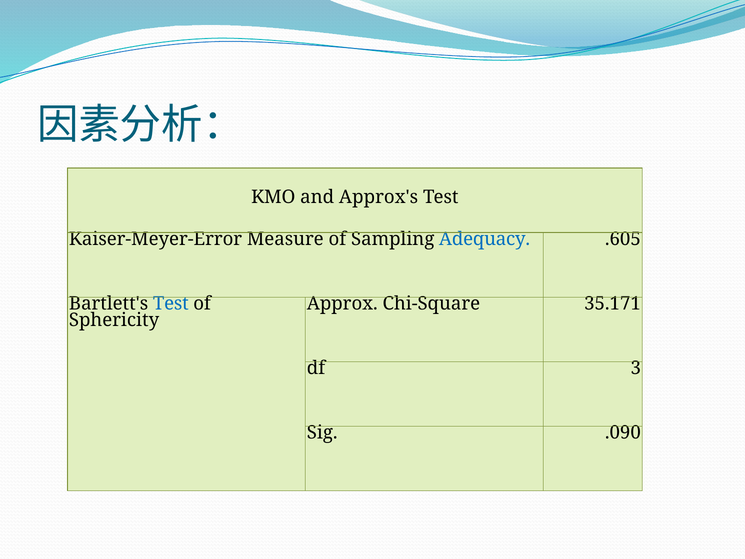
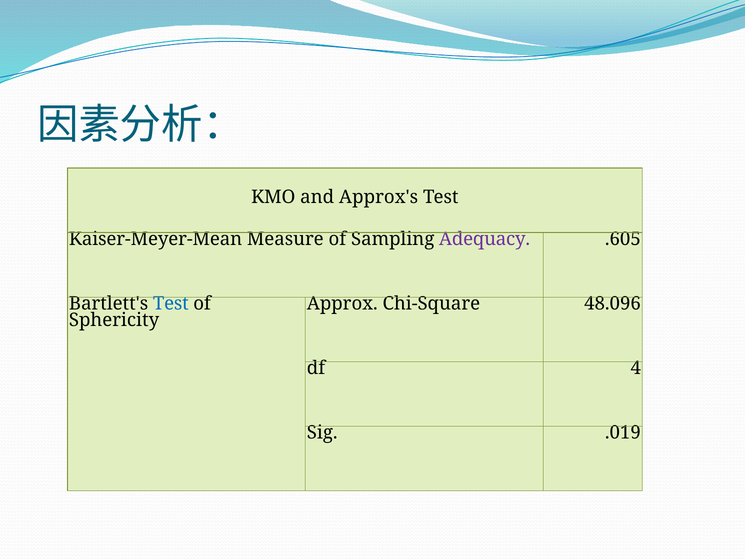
Kaiser-Meyer-Error: Kaiser-Meyer-Error -> Kaiser-Meyer-Mean
Adequacy colour: blue -> purple
35.171: 35.171 -> 48.096
3: 3 -> 4
.090: .090 -> .019
